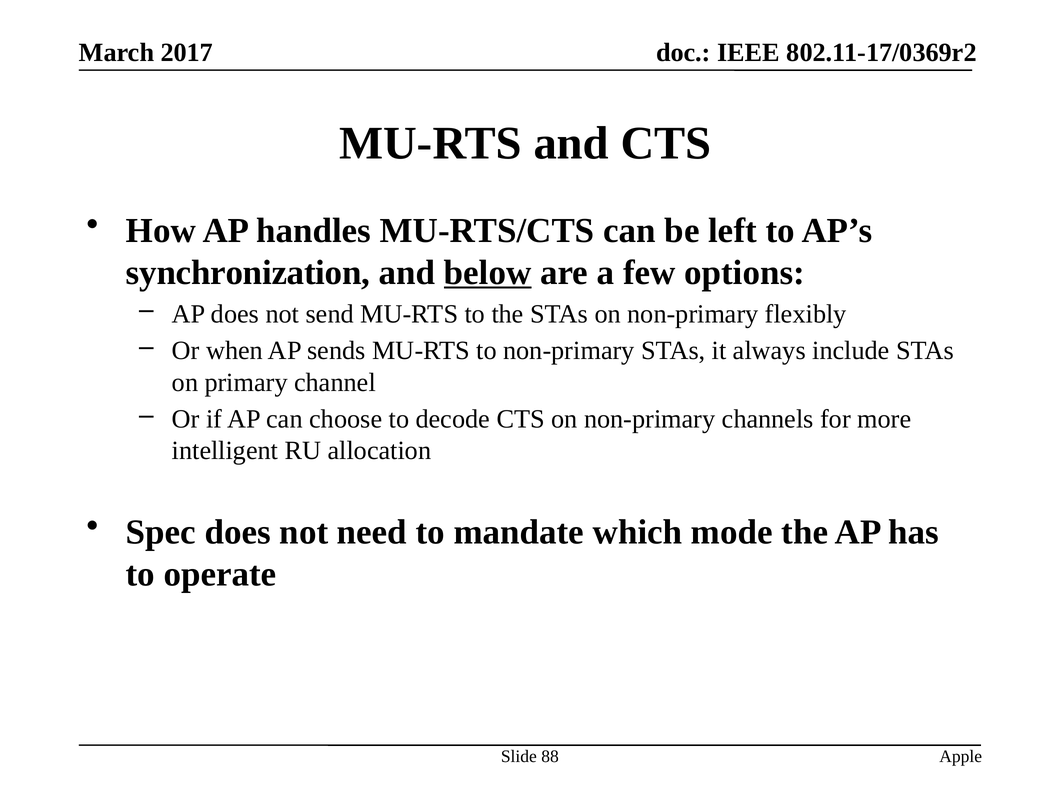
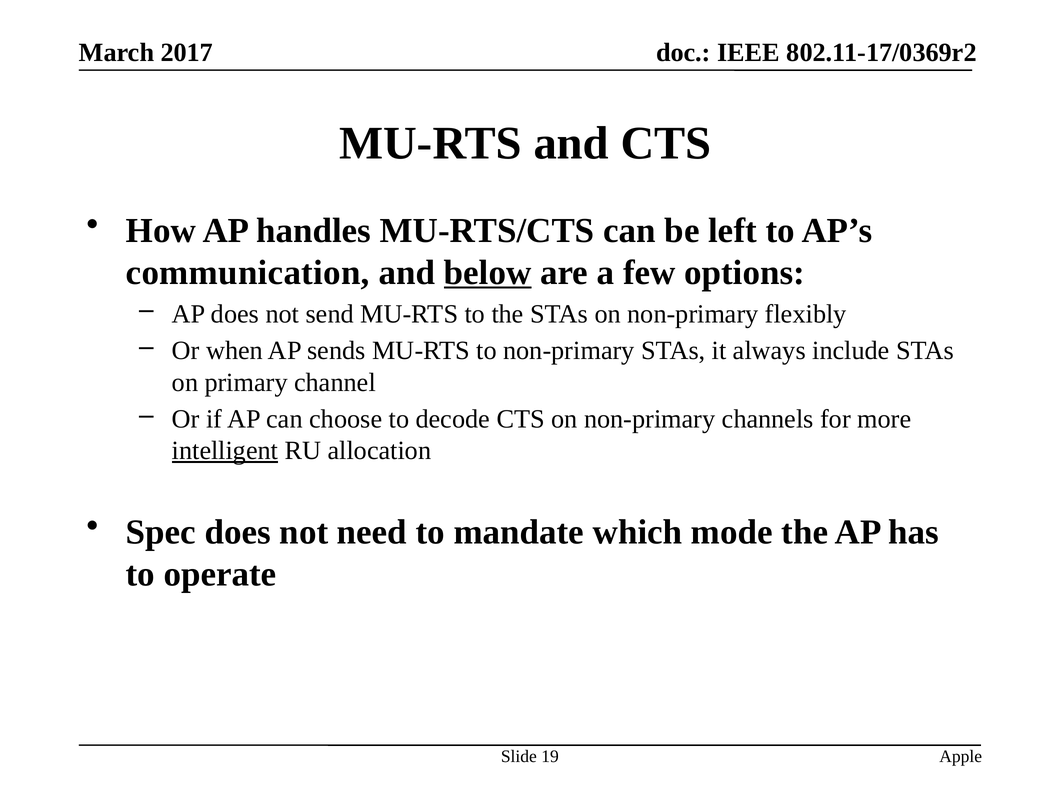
synchronization: synchronization -> communication
intelligent underline: none -> present
88: 88 -> 19
